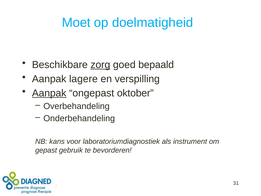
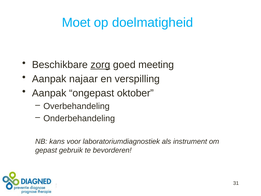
bepaald: bepaald -> meeting
lagere: lagere -> najaar
Aanpak at (49, 93) underline: present -> none
